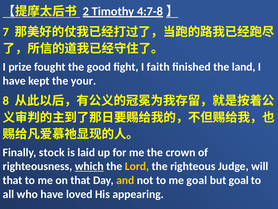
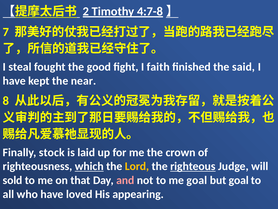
prize: prize -> steal
land: land -> said
your: your -> near
righteous underline: none -> present
that at (13, 180): that -> sold
and colour: yellow -> pink
